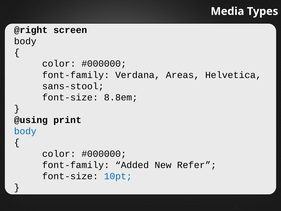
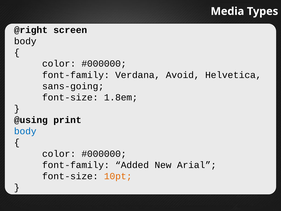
Areas: Areas -> Avoid
sans-stool: sans-stool -> sans-going
8.8em: 8.8em -> 1.8em
Refer: Refer -> Arial
10pt colour: blue -> orange
